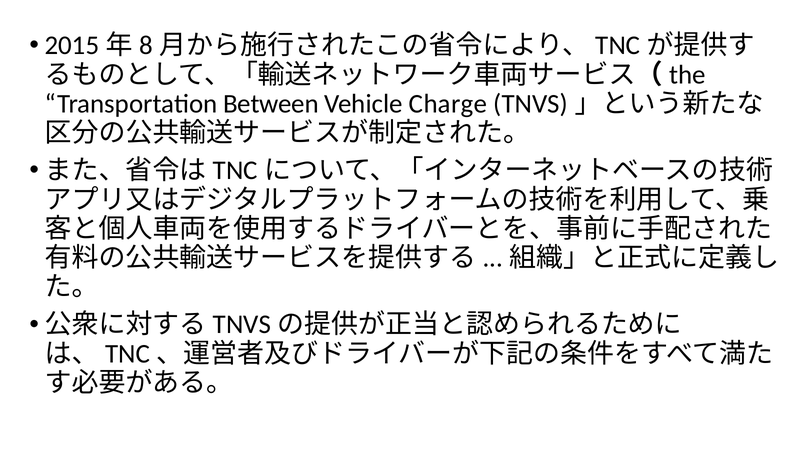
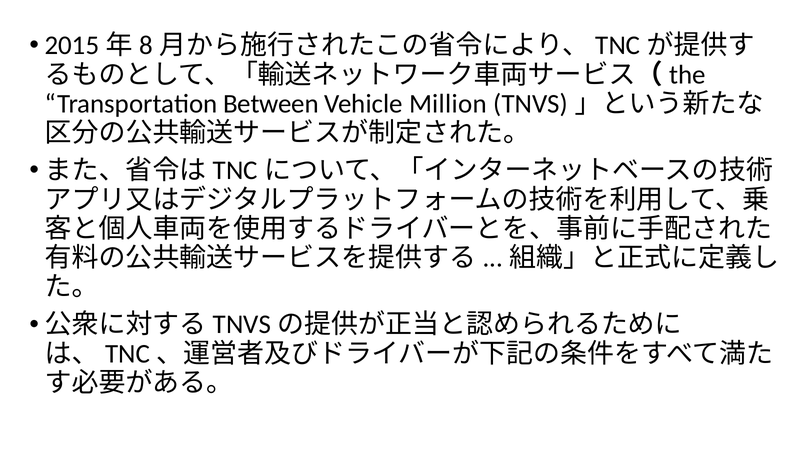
Charge: Charge -> Million
